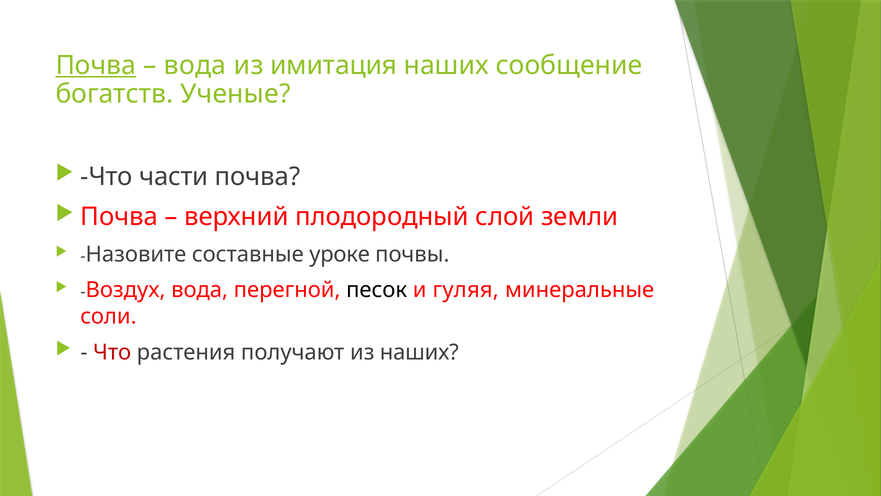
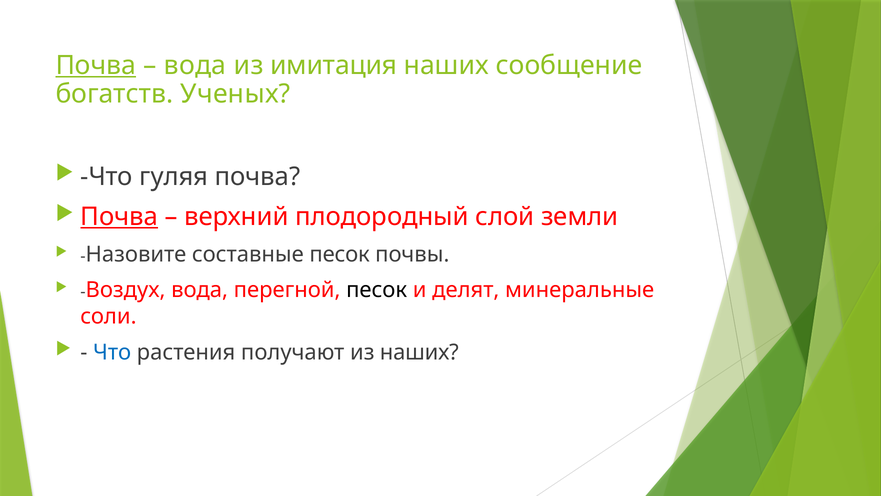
Ученые: Ученые -> Ученых
части: части -> гуляя
Почва at (119, 217) underline: none -> present
составные уроке: уроке -> песок
гуляя: гуляя -> делят
Что at (112, 352) colour: red -> blue
